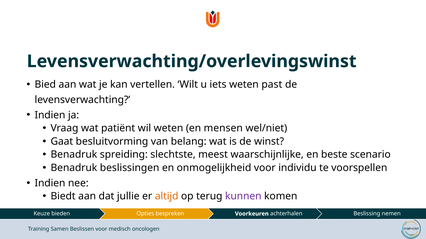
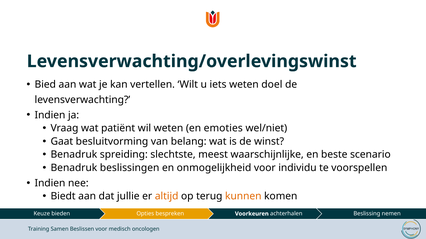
past: past -> doel
mensen: mensen -> emoties
kunnen colour: purple -> orange
